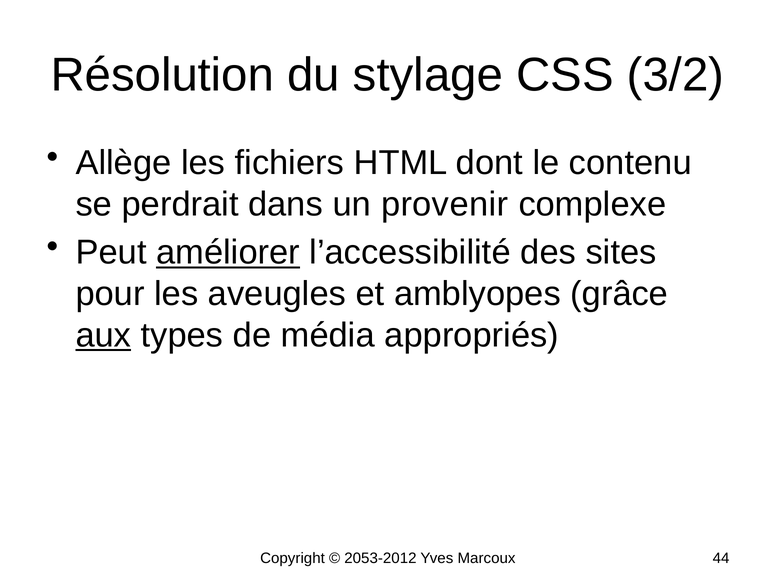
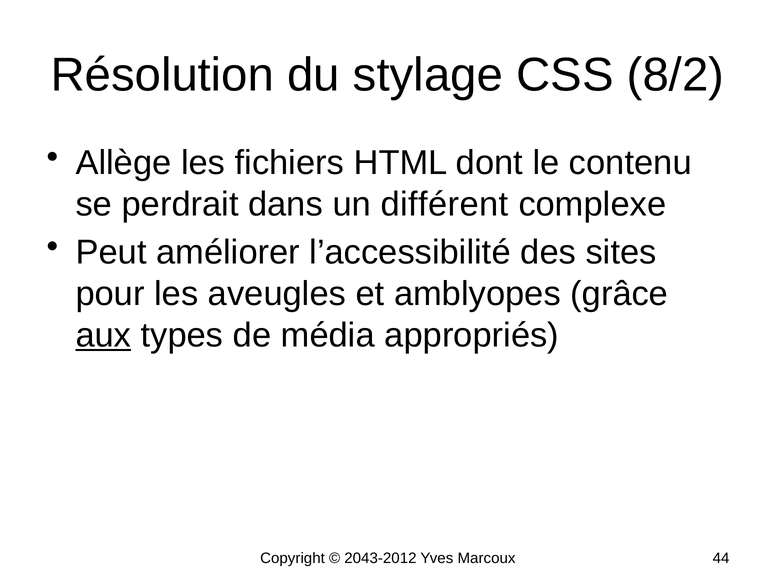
3/2: 3/2 -> 8/2
provenir: provenir -> différent
améliorer underline: present -> none
2053-2012: 2053-2012 -> 2043-2012
